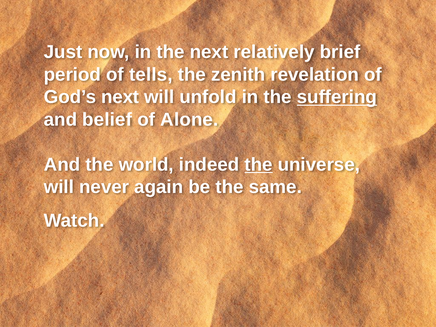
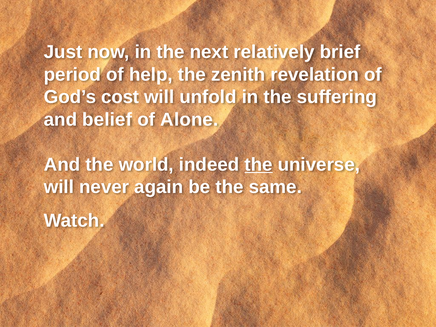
tells: tells -> help
God’s next: next -> cost
suffering underline: present -> none
